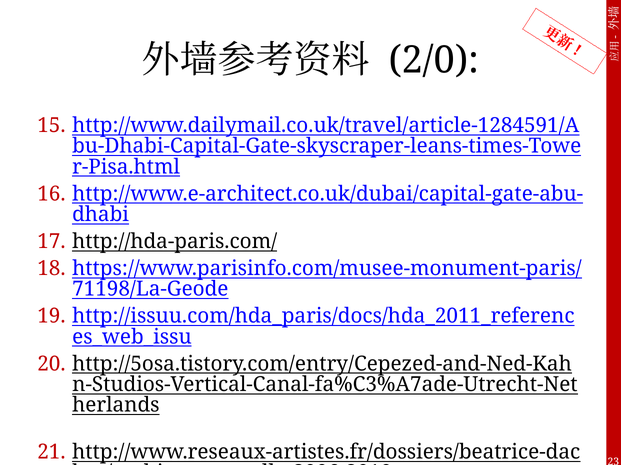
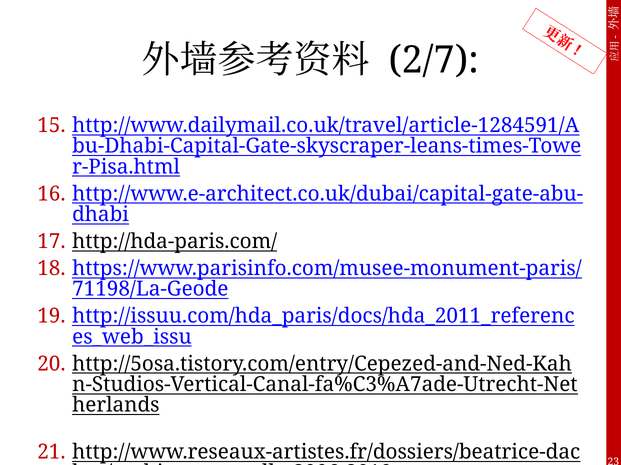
2/0: 2/0 -> 2/7
